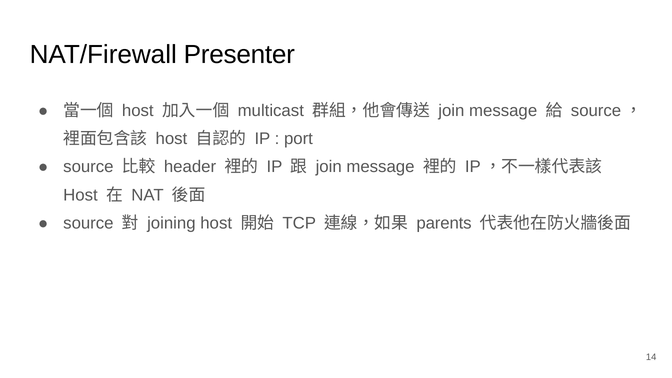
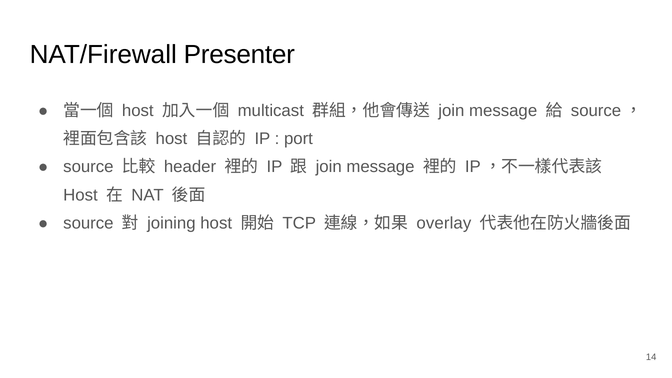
parents: parents -> overlay
